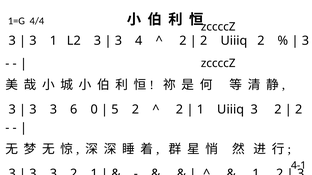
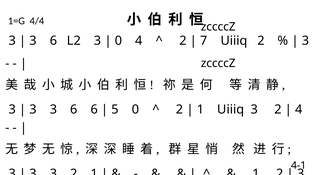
1 at (53, 41): 1 -> 6
3 at (118, 41): 3 -> 0
2 at (204, 41): 2 -> 7
6 0: 0 -> 6
5 2: 2 -> 0
2 at (299, 110): 2 -> 4
